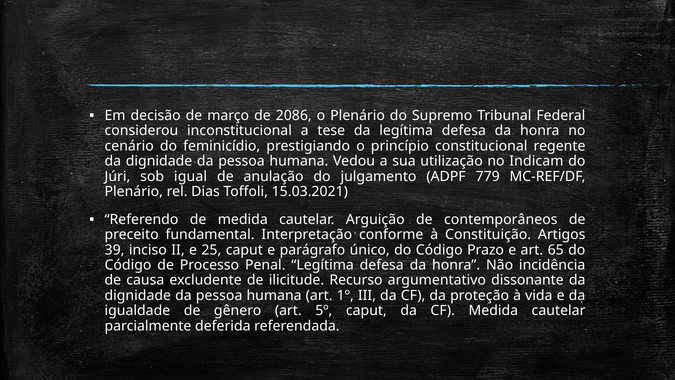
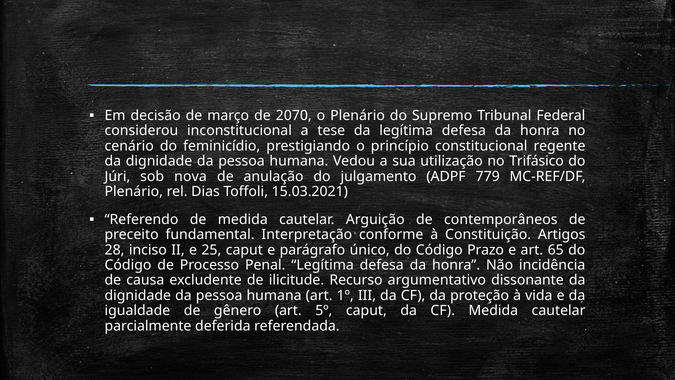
2086: 2086 -> 2070
Indicam: Indicam -> Trifásico
igual: igual -> nova
39: 39 -> 28
